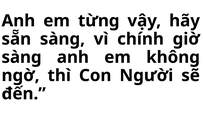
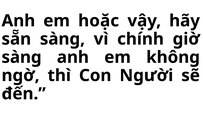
từng: từng -> hoặc
